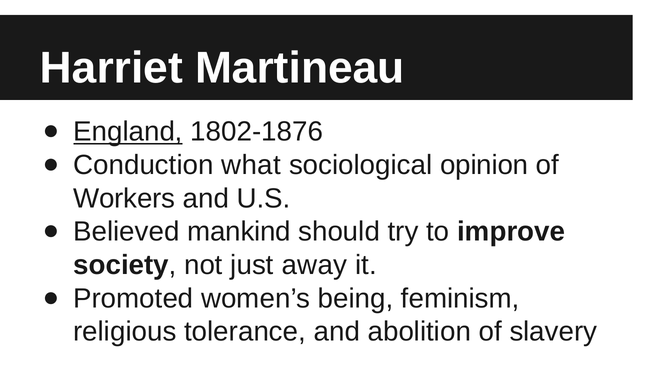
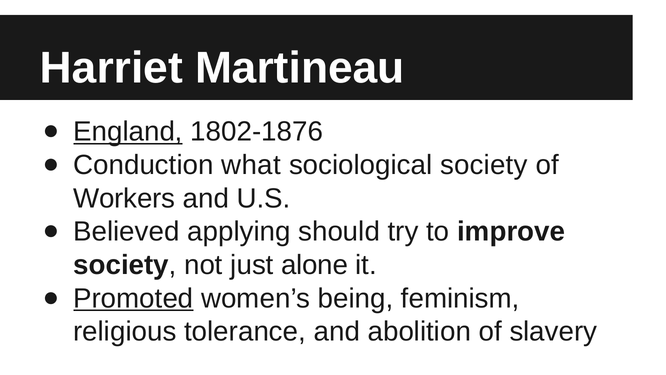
sociological opinion: opinion -> society
mankind: mankind -> applying
away: away -> alone
Promoted underline: none -> present
